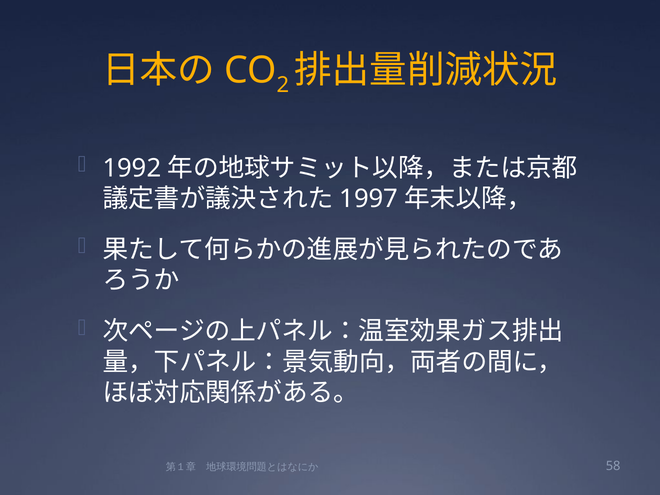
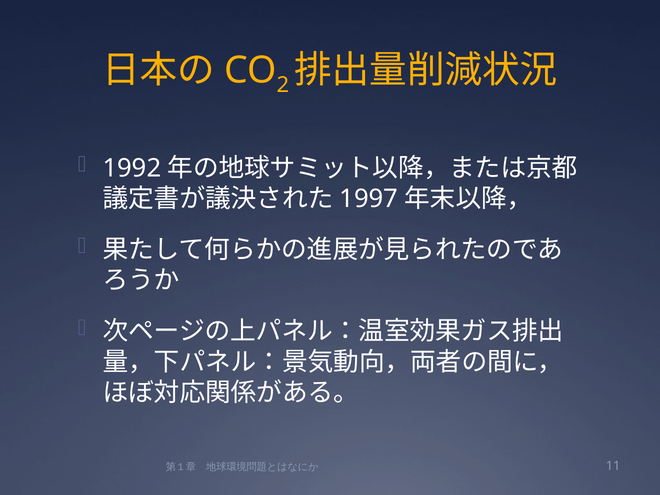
58: 58 -> 11
